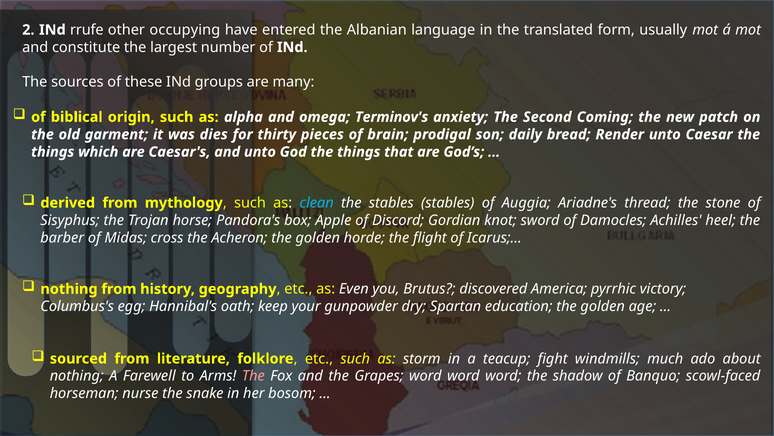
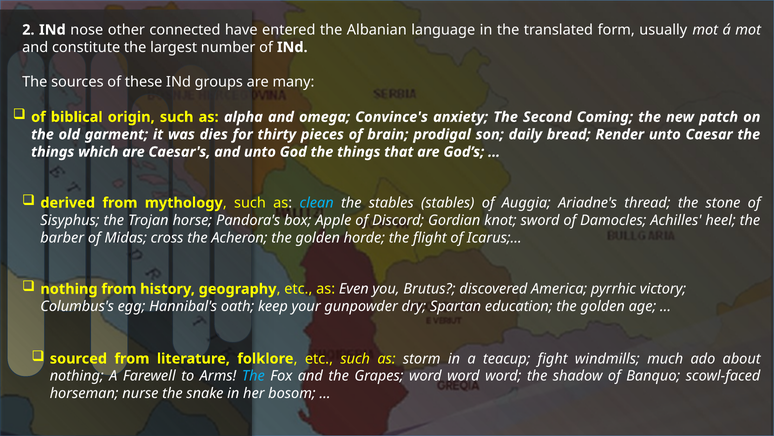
rrufe: rrufe -> nose
occupying: occupying -> connected
Terminov's: Terminov's -> Convince's
The at (253, 376) colour: pink -> light blue
